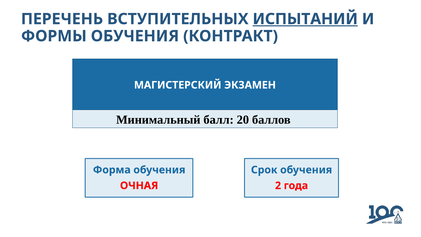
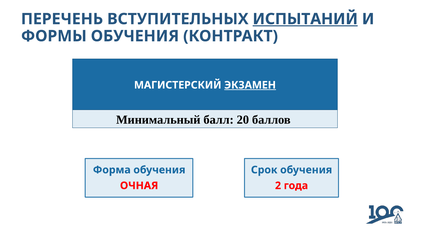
ЭКЗАМЕН underline: none -> present
